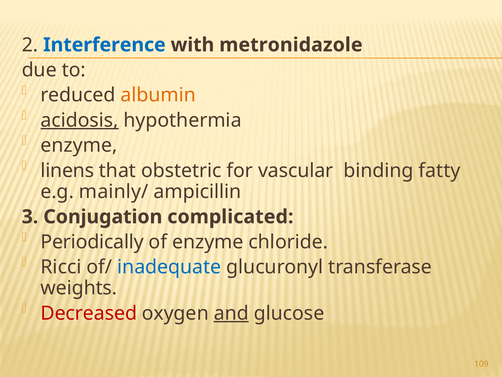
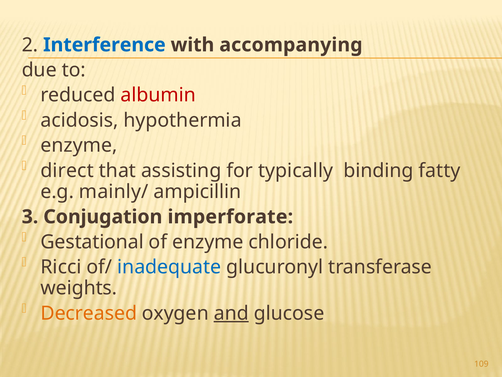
metronidazole: metronidazole -> accompanying
albumin colour: orange -> red
acidosis underline: present -> none
linens: linens -> direct
obstetric: obstetric -> assisting
vascular: vascular -> typically
complicated: complicated -> imperforate
Periodically: Periodically -> Gestational
Decreased colour: red -> orange
